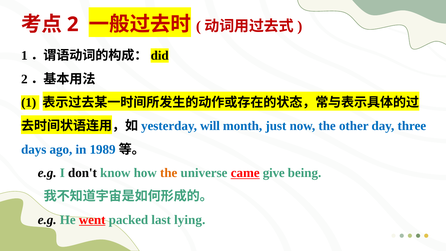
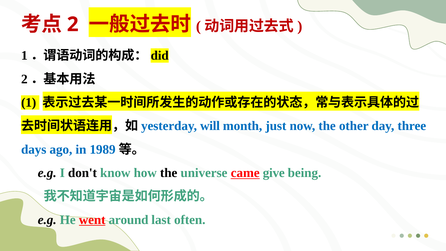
the at (169, 173) colour: orange -> black
packed: packed -> around
lying: lying -> often
